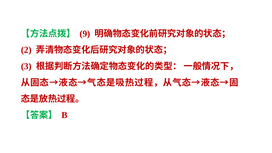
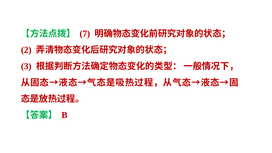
9: 9 -> 7
